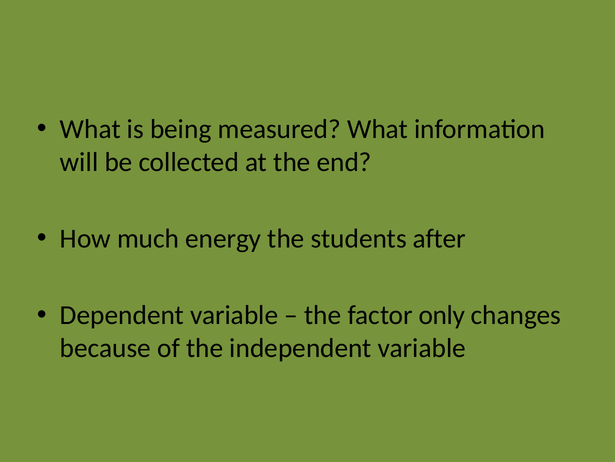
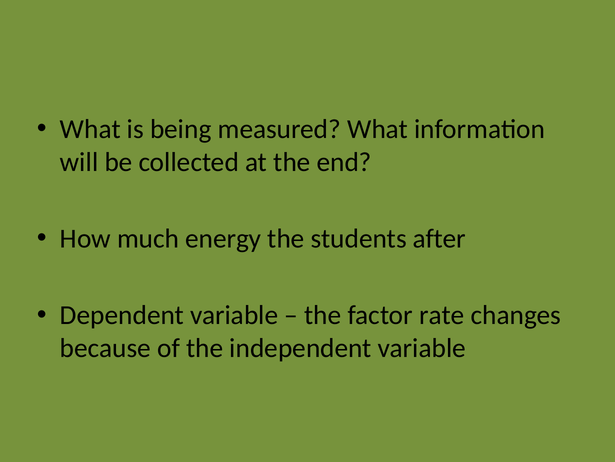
only: only -> rate
